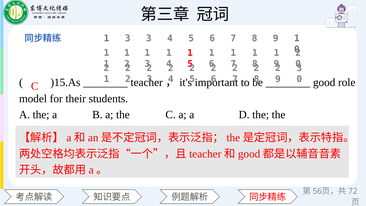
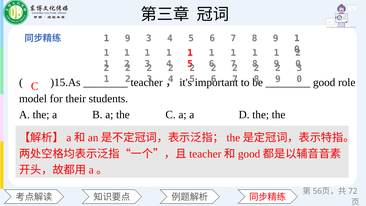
3 at (128, 38): 3 -> 9
